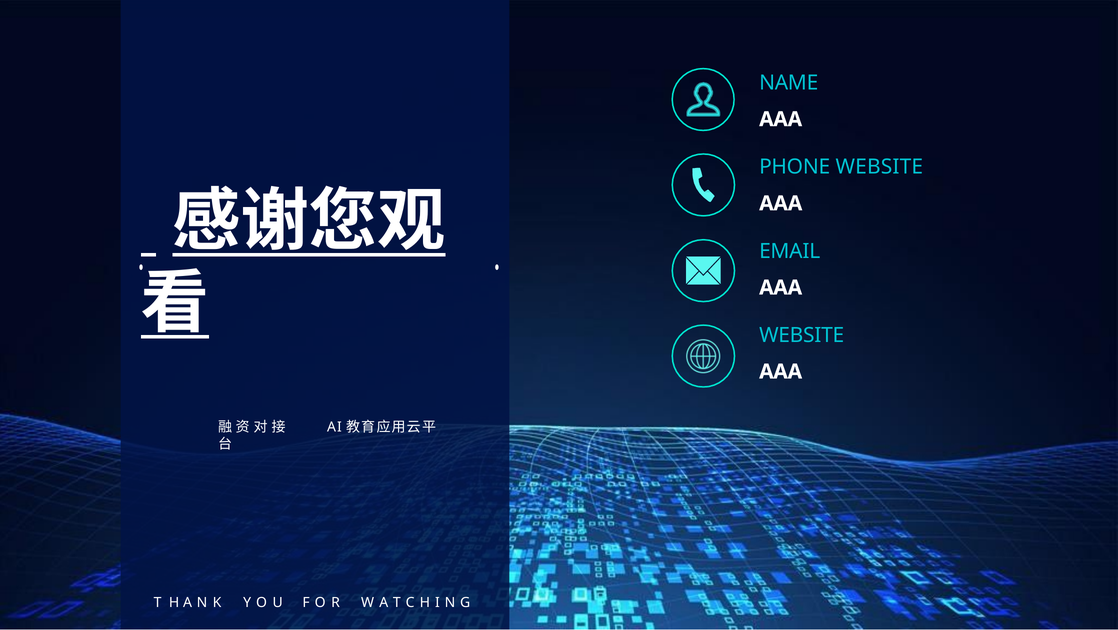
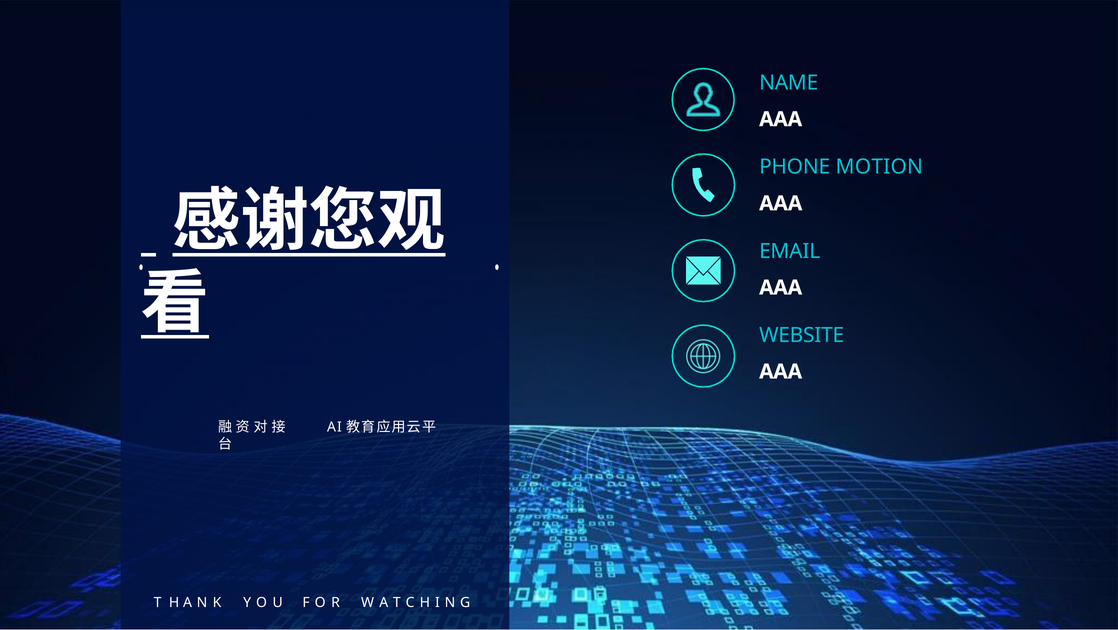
PHONE WEBSITE: WEBSITE -> MOTION
